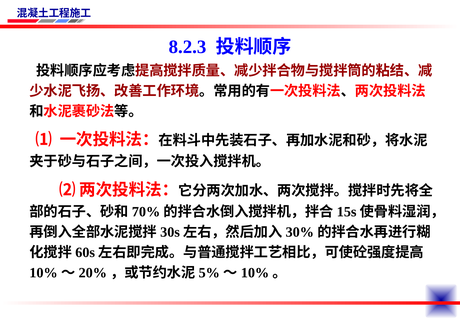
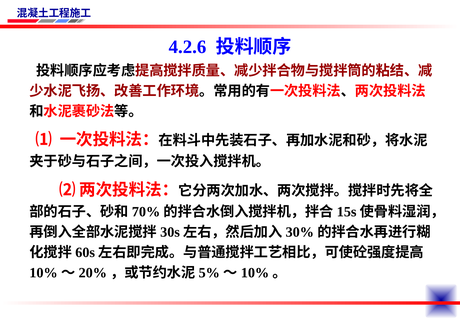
8.2.3: 8.2.3 -> 4.2.6
